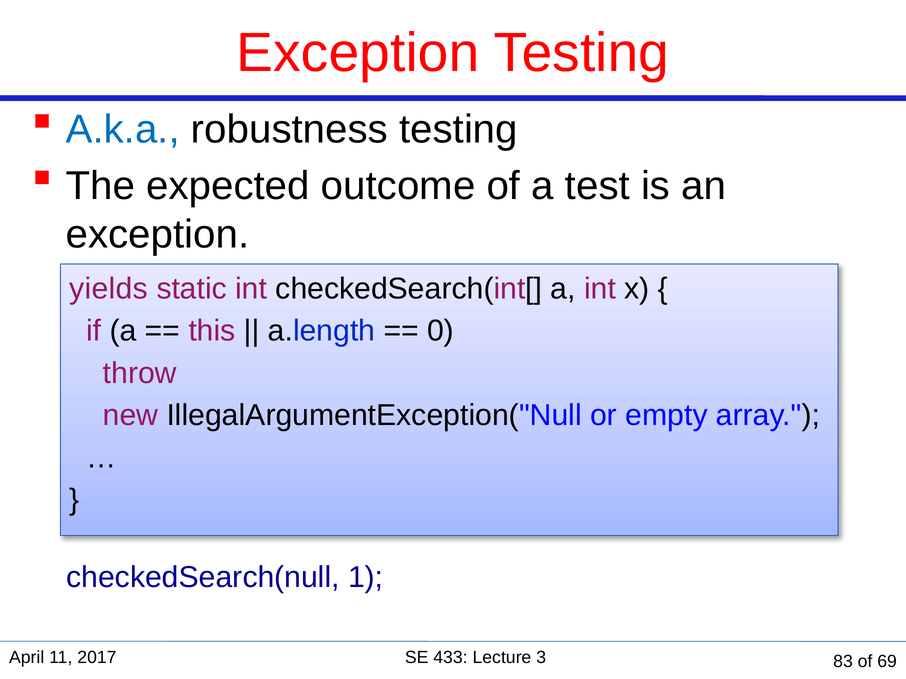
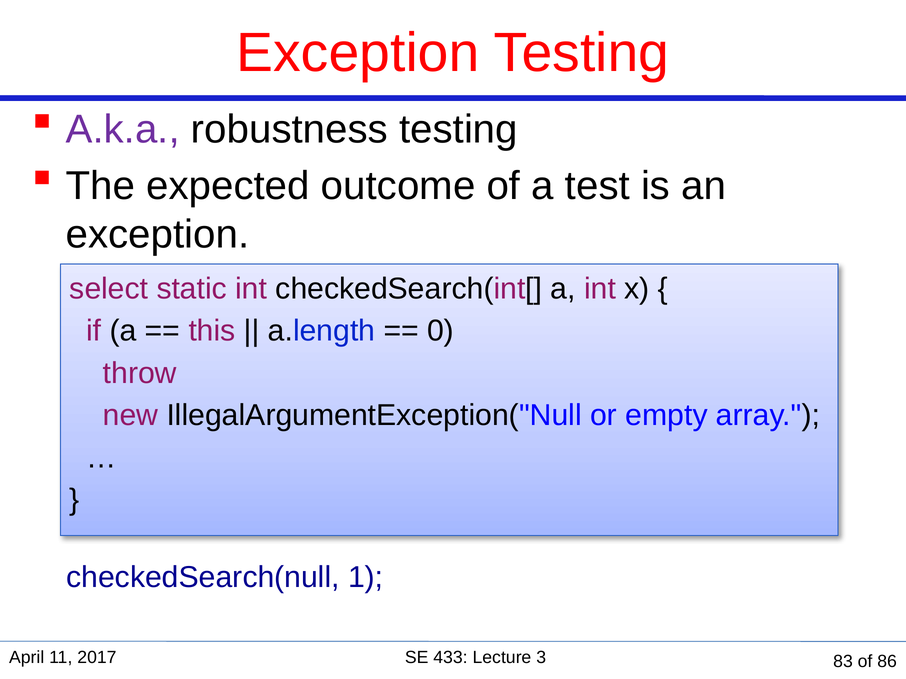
A.k.a colour: blue -> purple
yields: yields -> select
69: 69 -> 86
